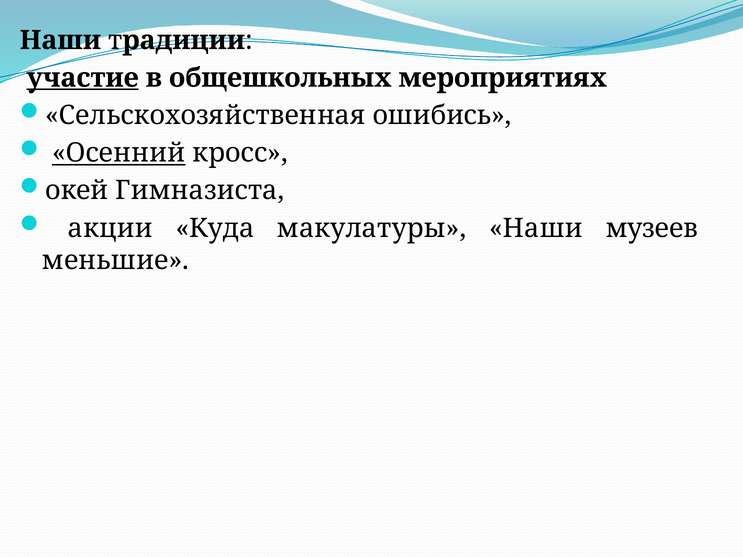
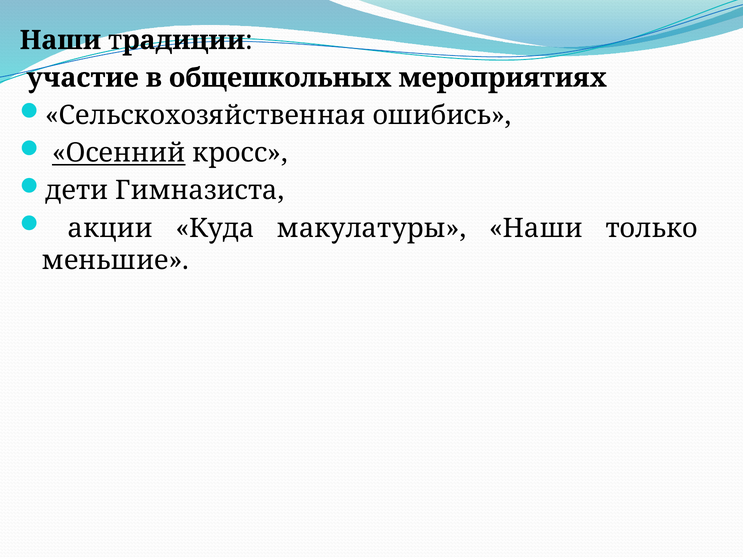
участие underline: present -> none
окей: окей -> дети
музеев: музеев -> только
